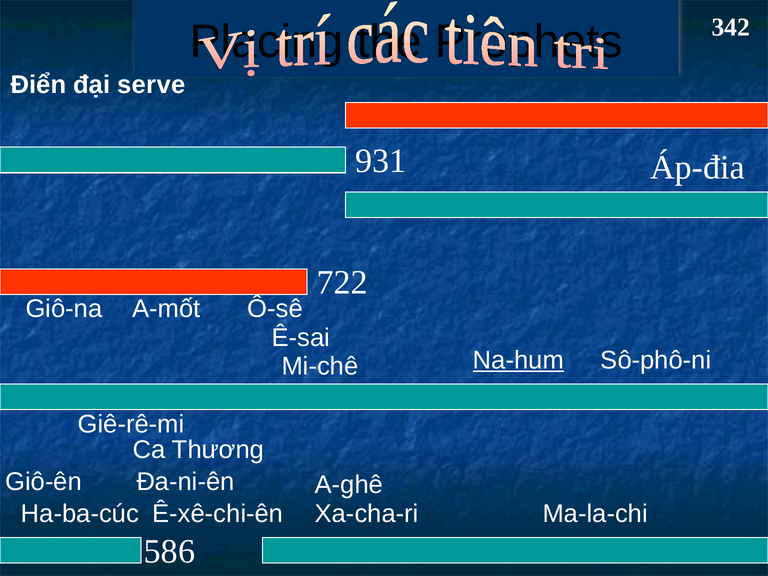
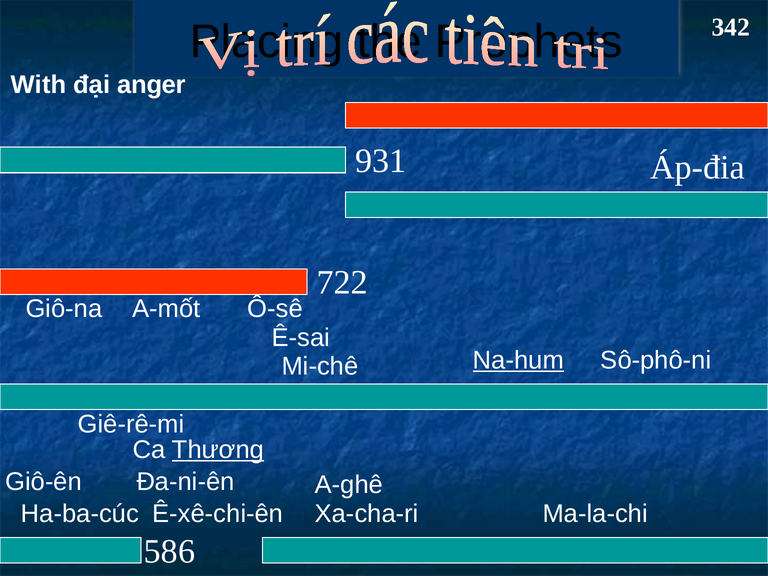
Điển: Điển -> With
serve: serve -> anger
Thương underline: none -> present
